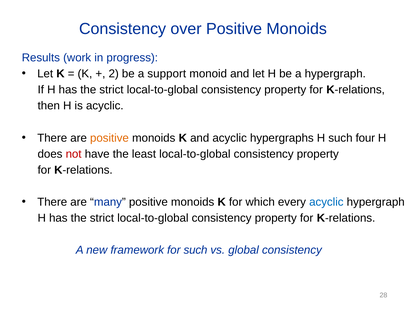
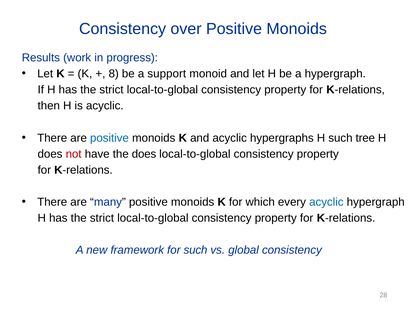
2: 2 -> 8
positive at (109, 138) colour: orange -> blue
four: four -> tree
the least: least -> does
